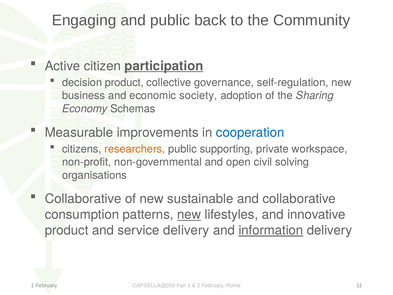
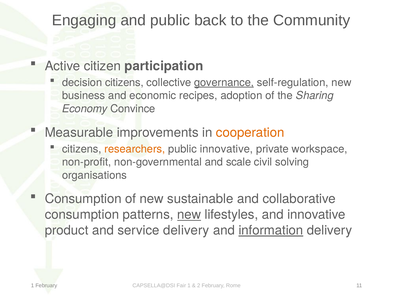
participation underline: present -> none
decision product: product -> citizens
governance underline: none -> present
society: society -> recipes
Schemas: Schemas -> Convince
cooperation colour: blue -> orange
public supporting: supporting -> innovative
open: open -> scale
Collaborative at (83, 199): Collaborative -> Consumption
